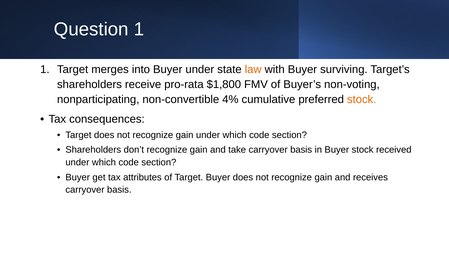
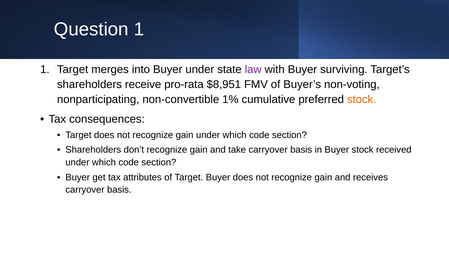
law colour: orange -> purple
$1,800: $1,800 -> $8,951
4%: 4% -> 1%
